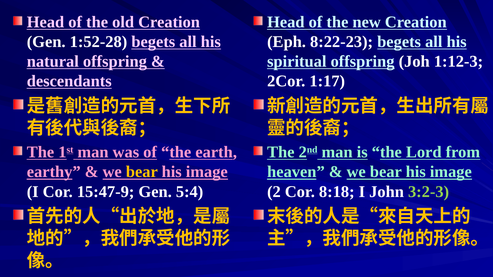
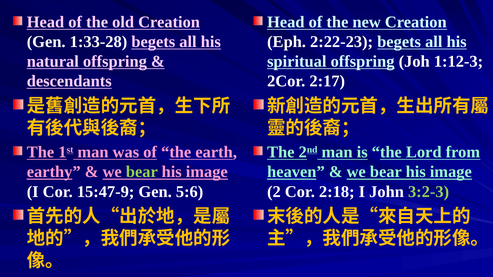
1:52-28: 1:52-28 -> 1:33-28
8:22-23: 8:22-23 -> 2:22-23
1:17: 1:17 -> 2:17
bear at (142, 172) colour: yellow -> light green
5:4: 5:4 -> 5:6
8:18: 8:18 -> 2:18
